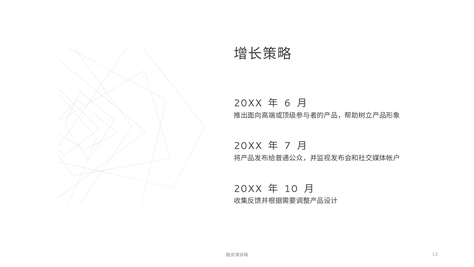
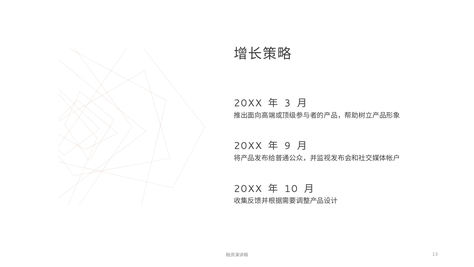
6: 6 -> 3
7: 7 -> 9
